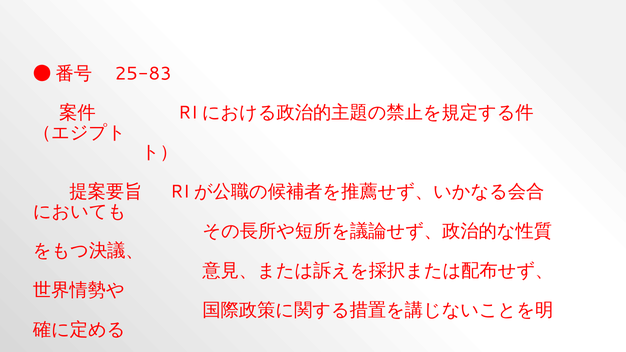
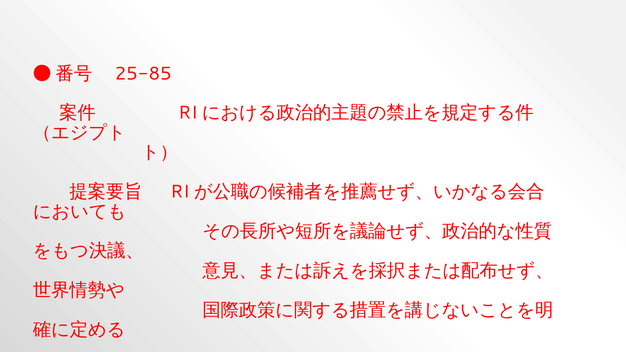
25-83: 25-83 -> 25-85
